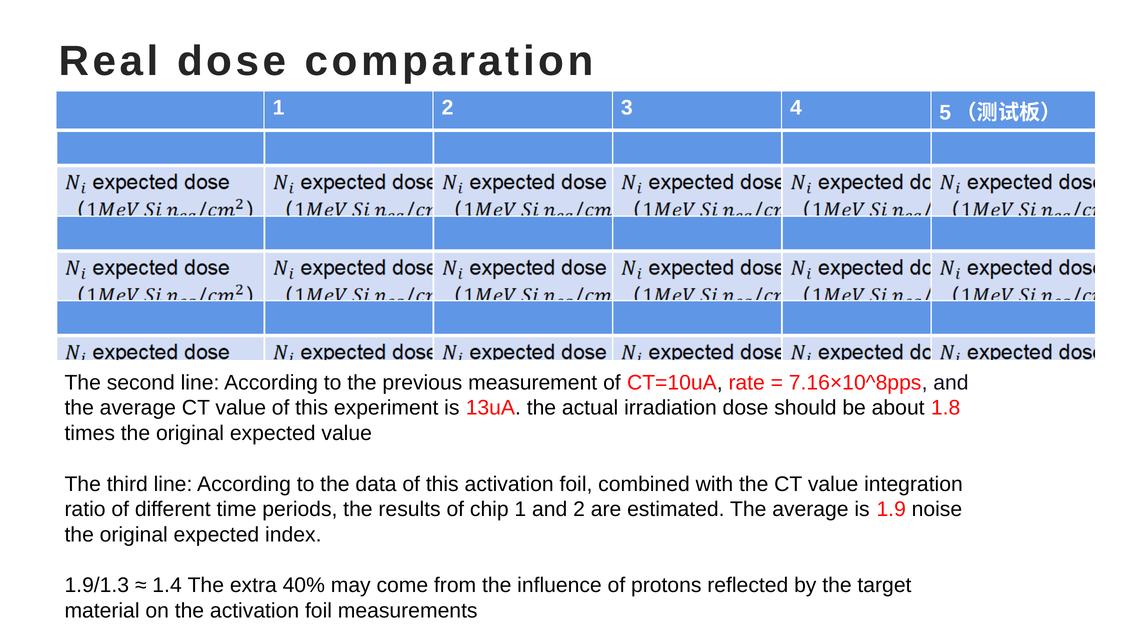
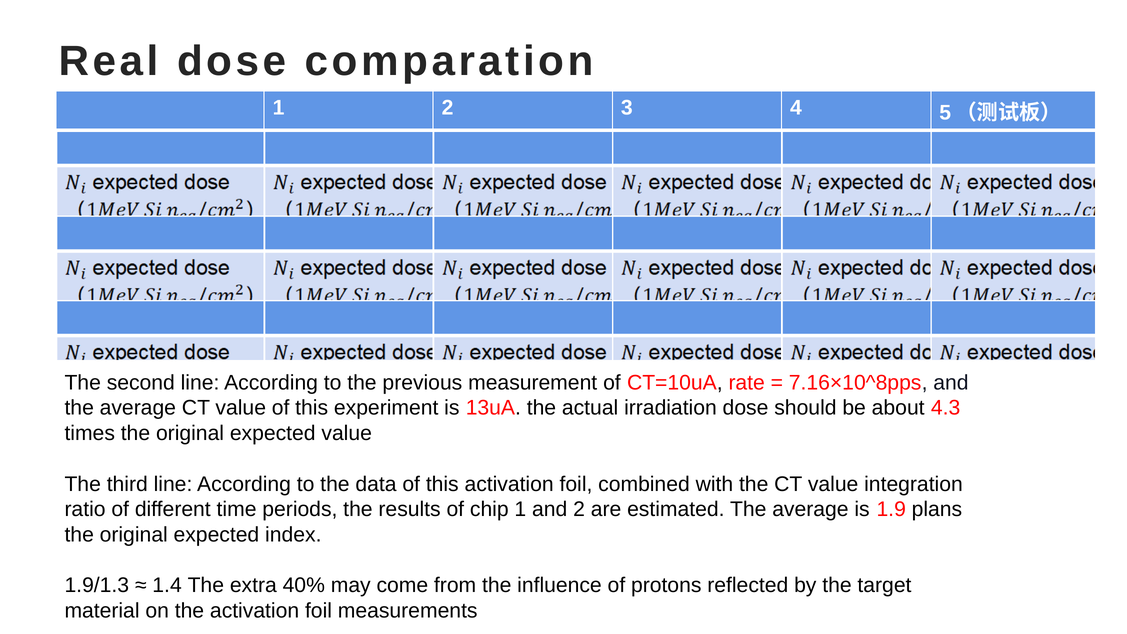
1.8: 1.8 -> 4.3
noise: noise -> plans
